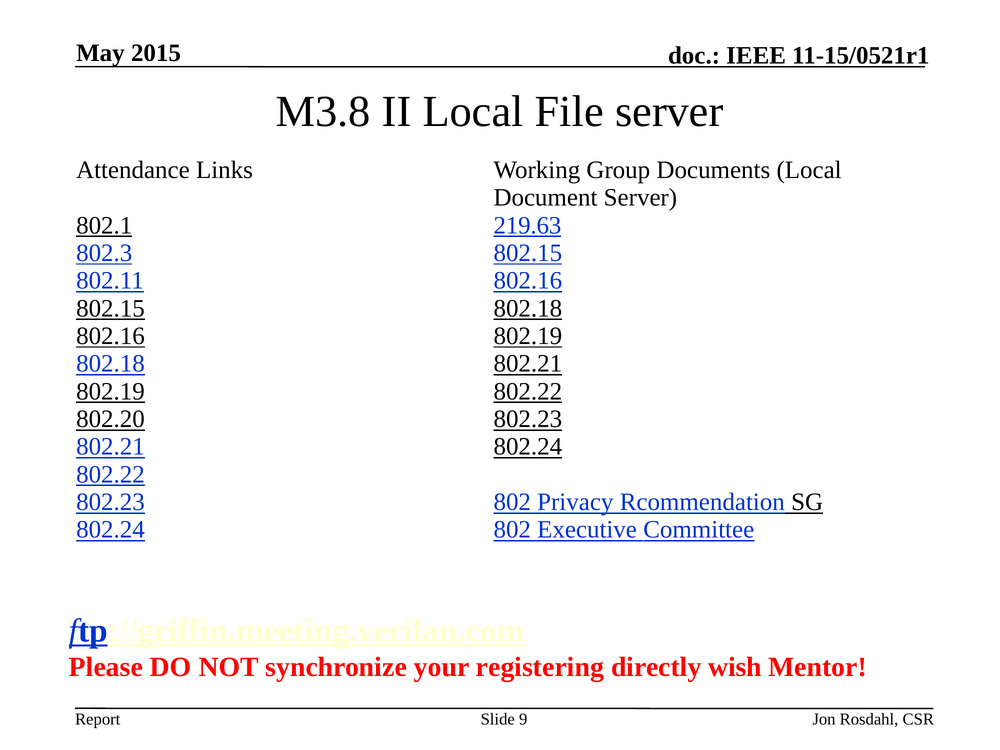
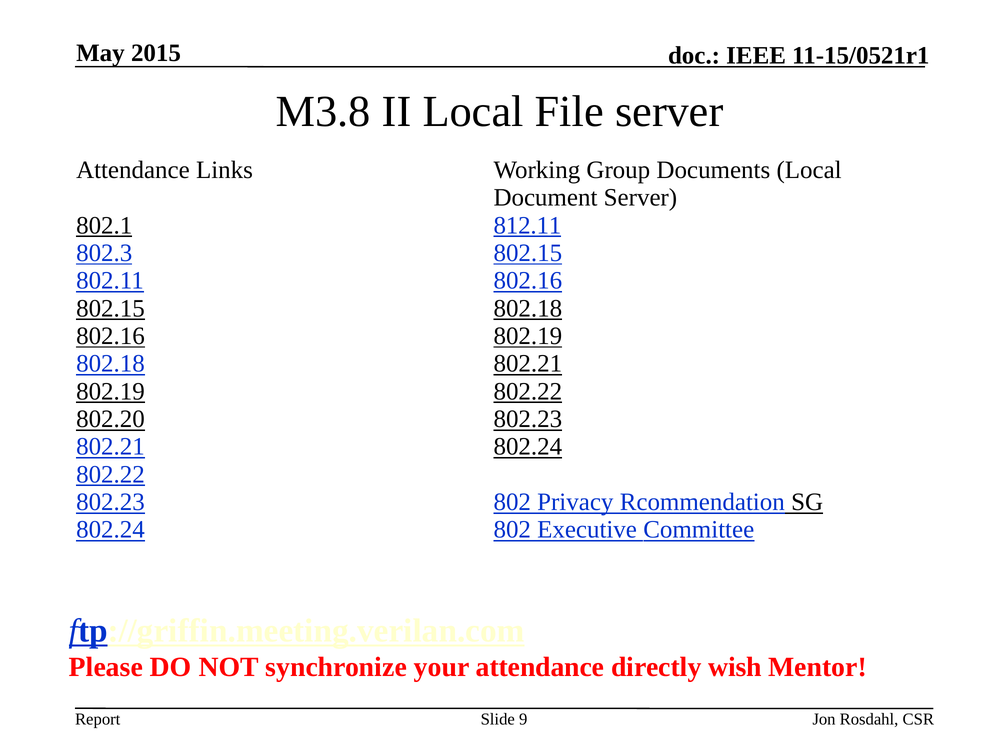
219.63: 219.63 -> 812.11
your registering: registering -> attendance
